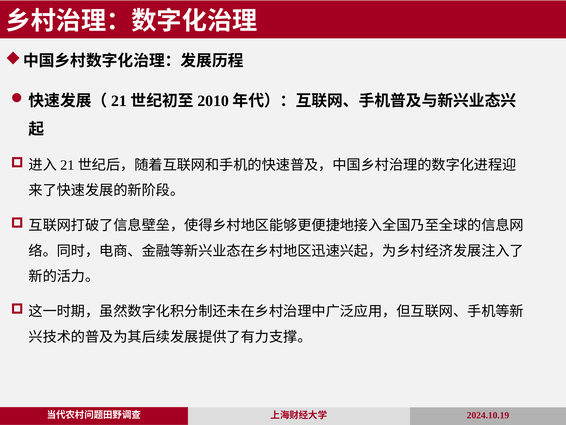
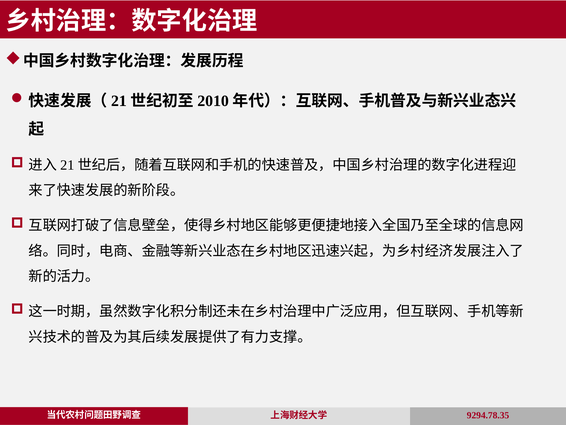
2024.10.19: 2024.10.19 -> 9294.78.35
